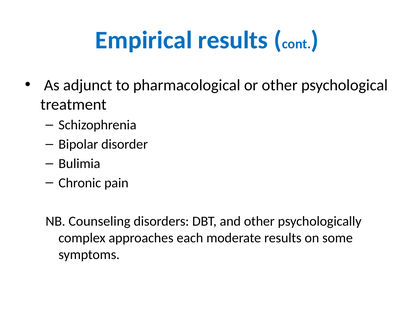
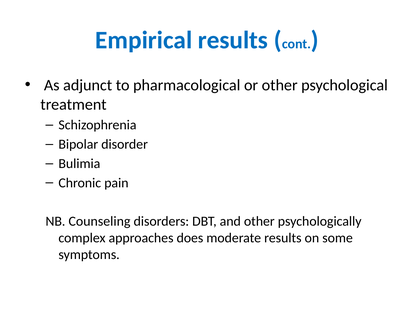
each: each -> does
